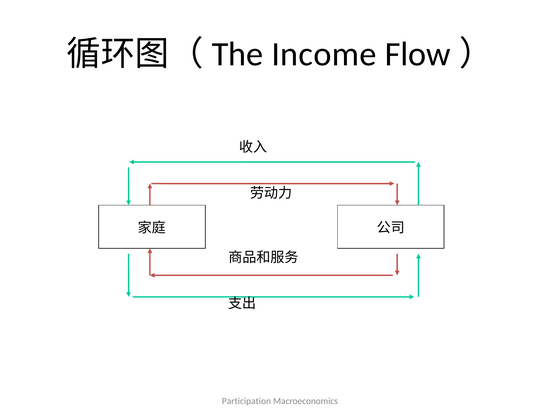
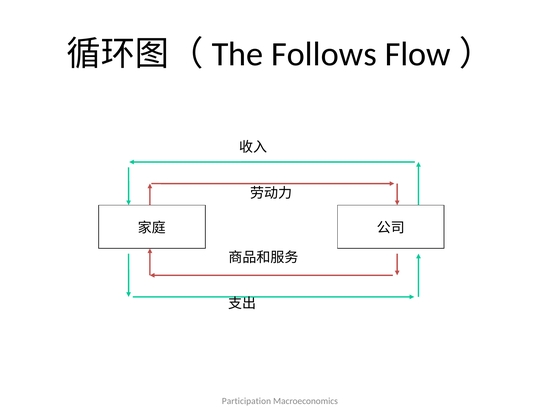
Income: Income -> Follows
